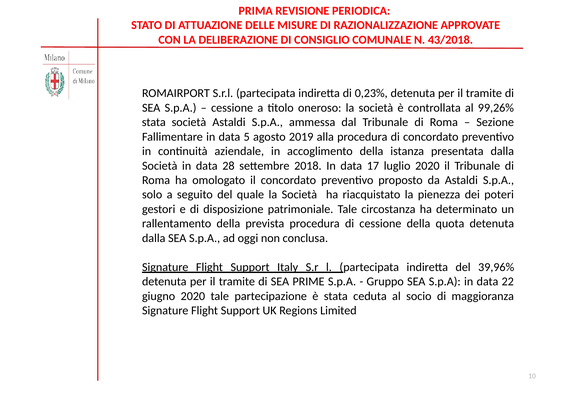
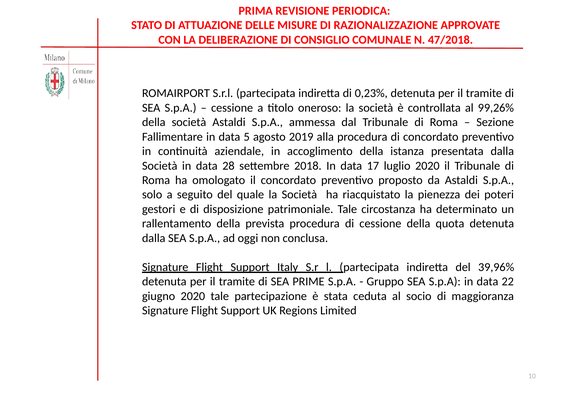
43/2018: 43/2018 -> 47/2018
stata at (154, 122): stata -> della
